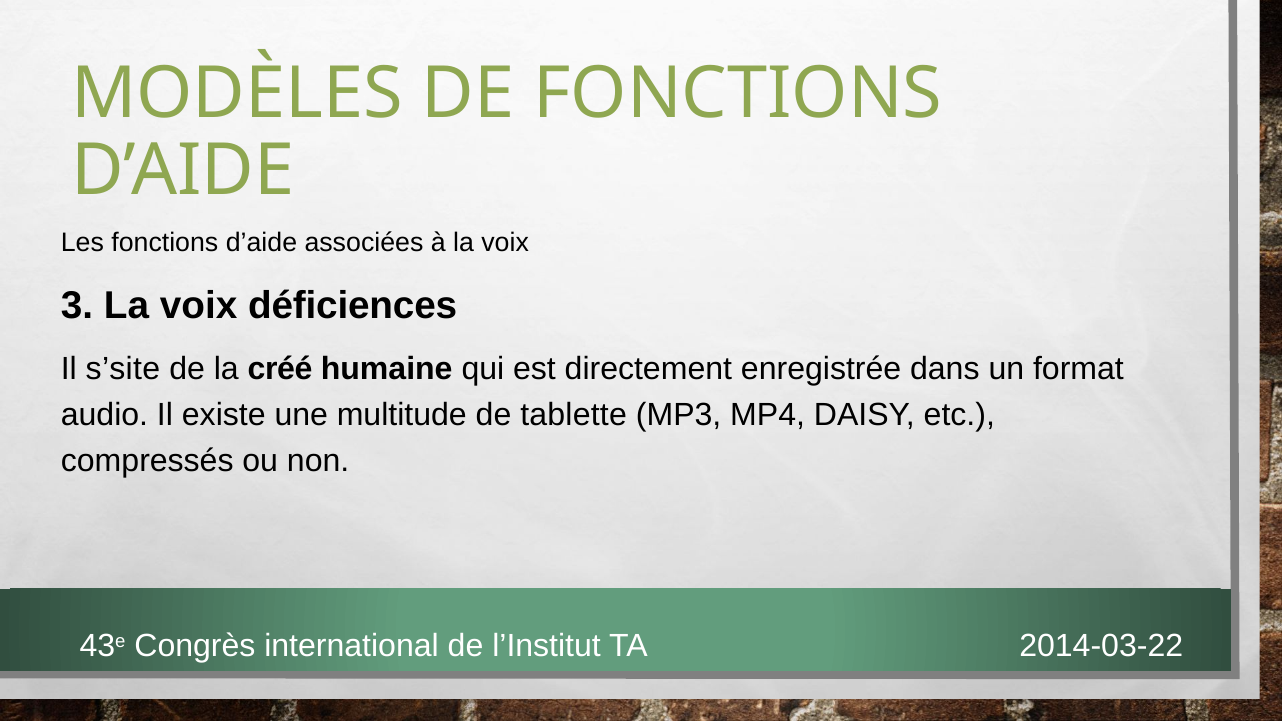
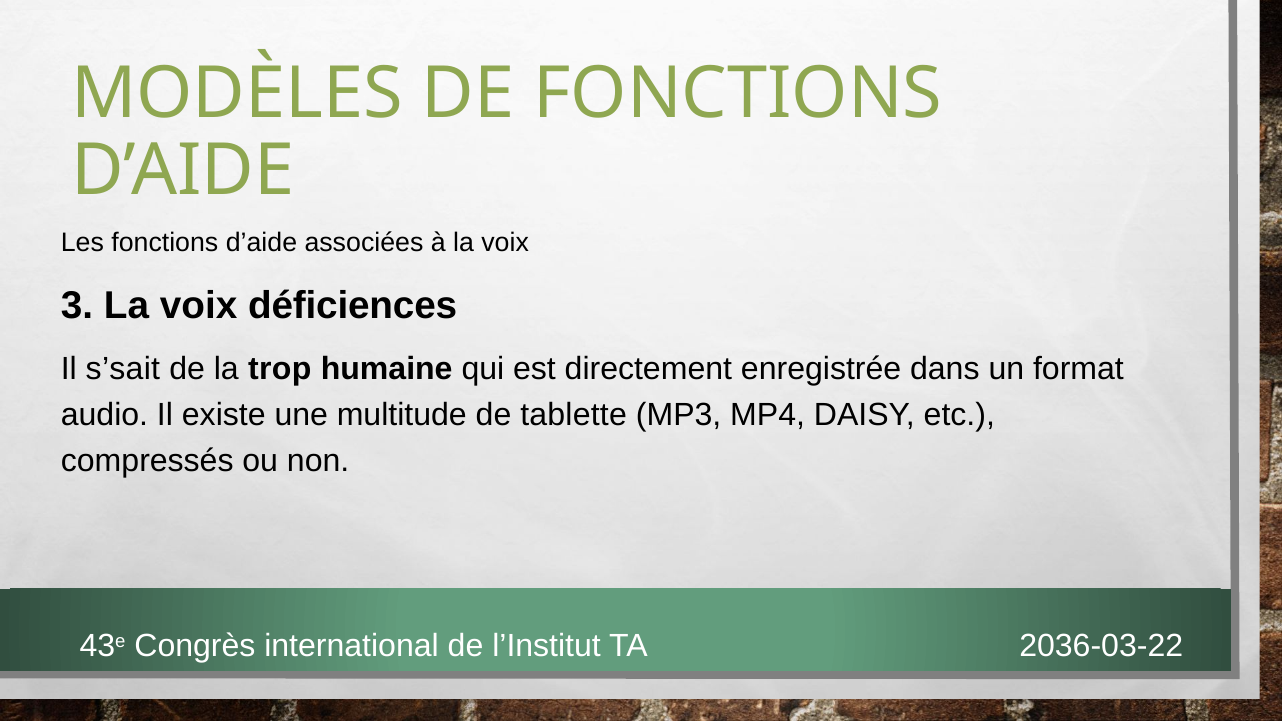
s’site: s’site -> s’sait
créé: créé -> trop
2014-03-22: 2014-03-22 -> 2036-03-22
